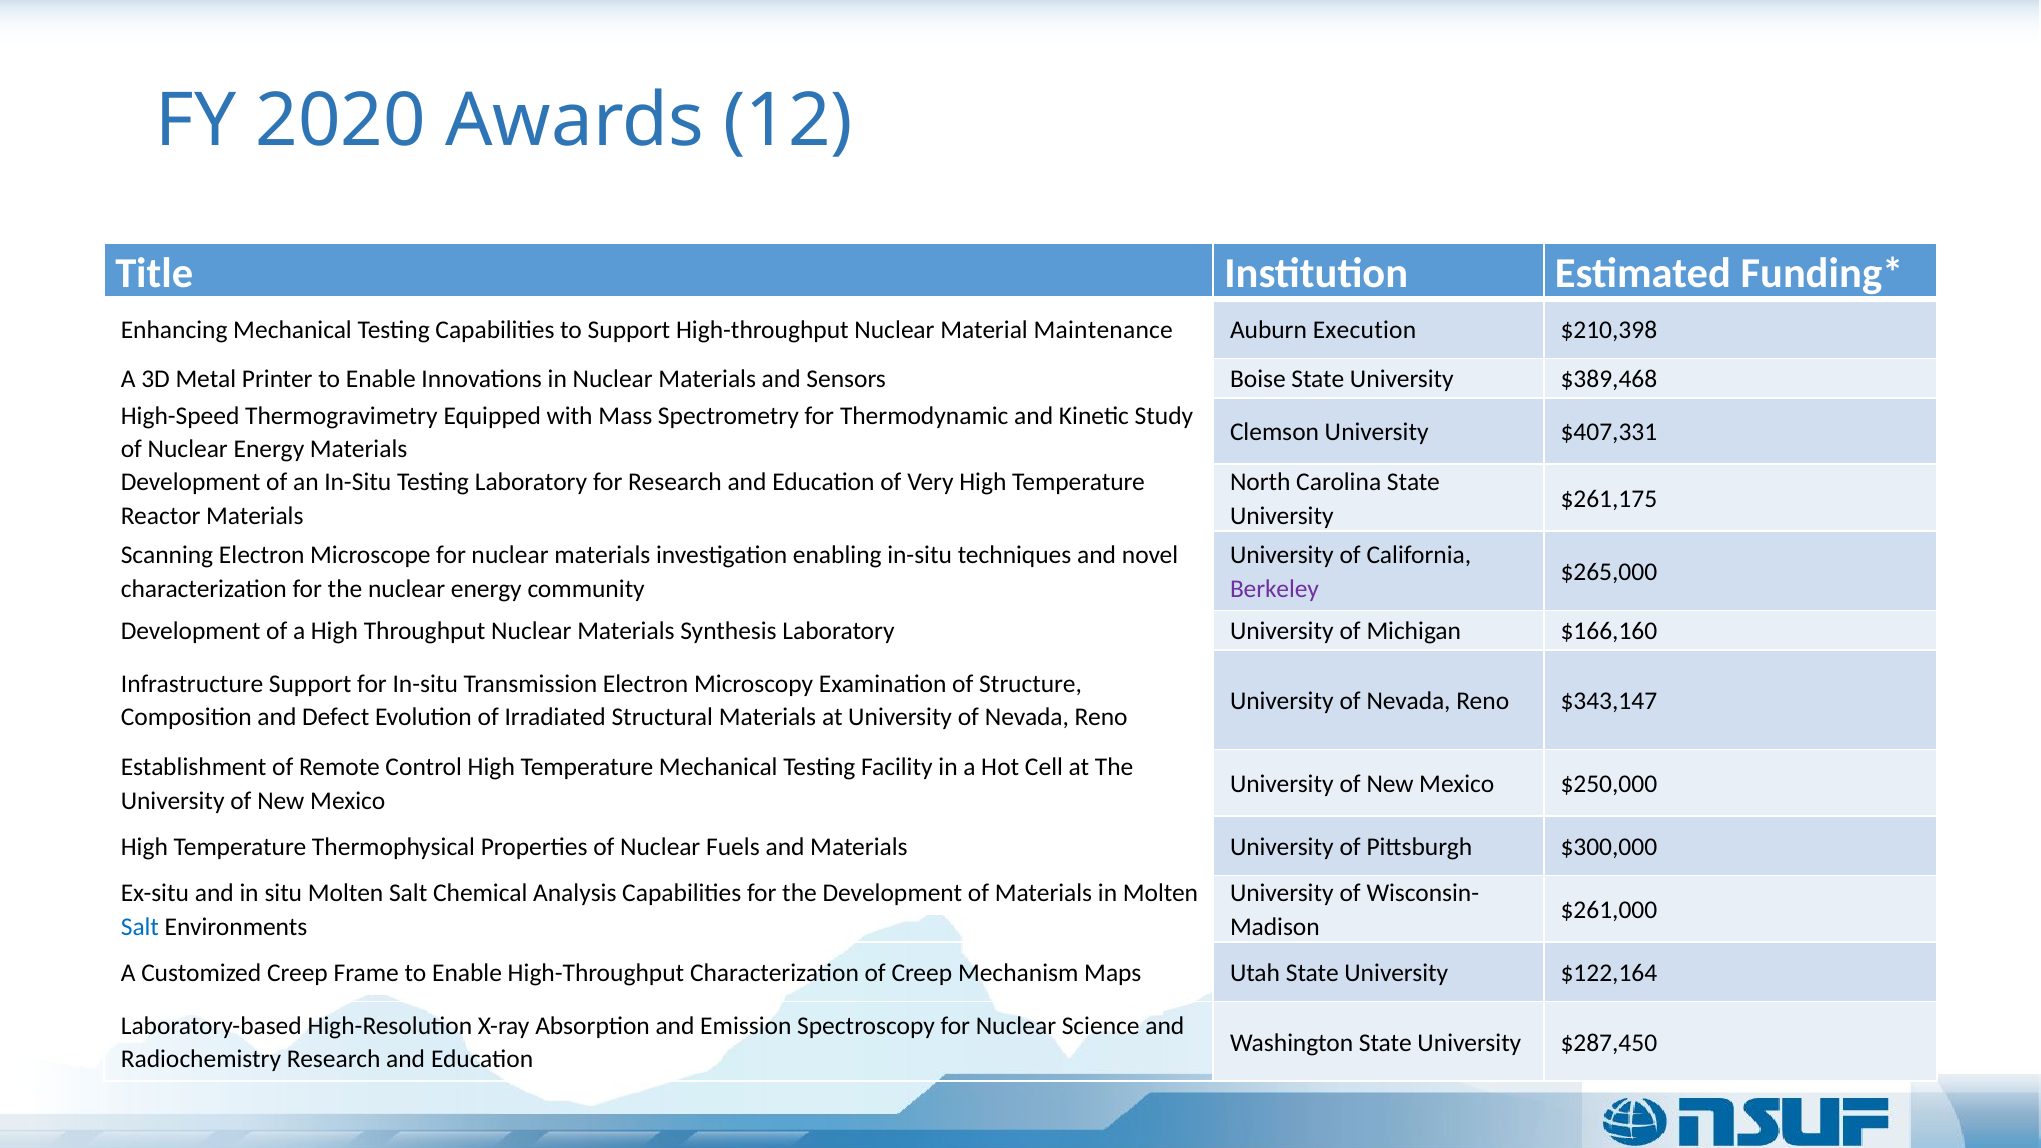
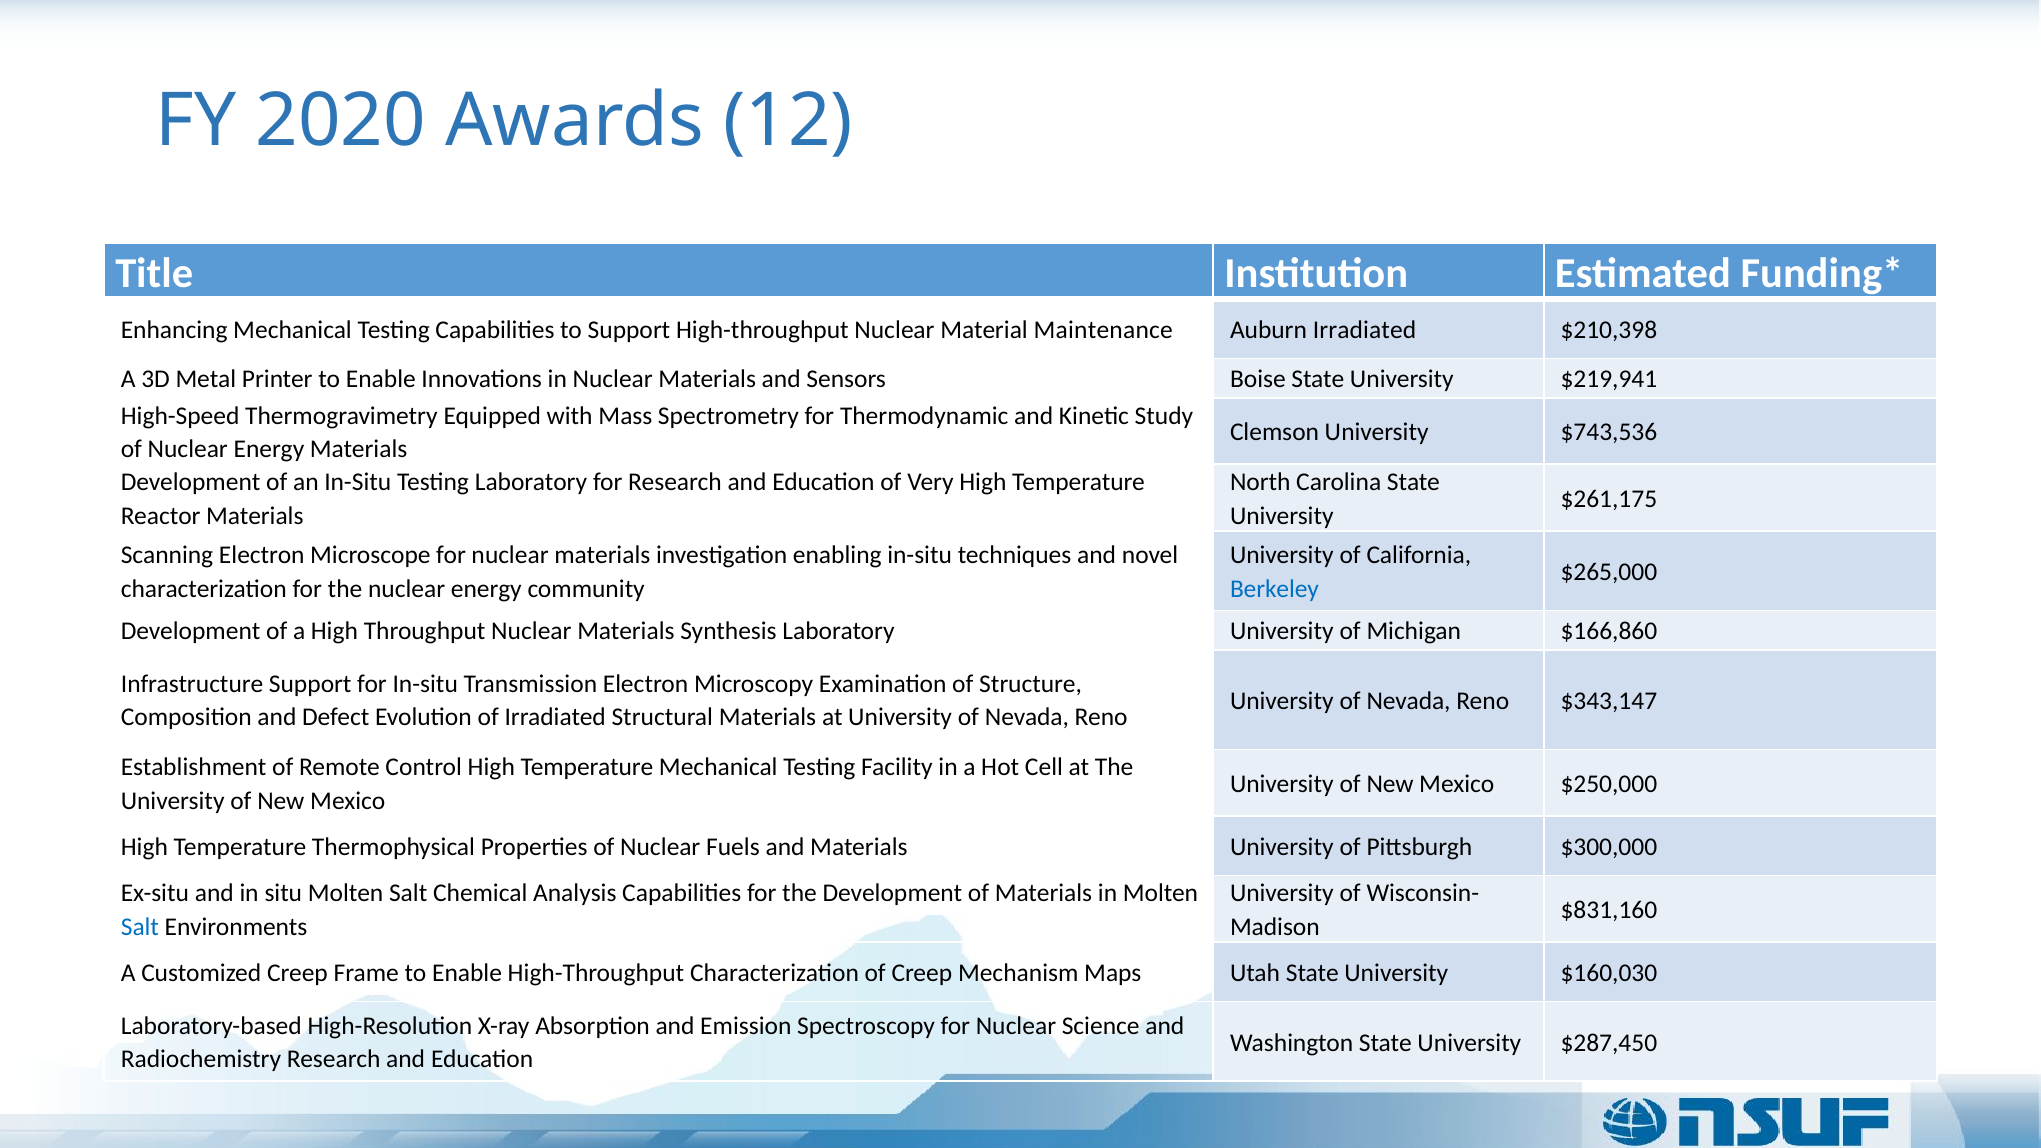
Auburn Execution: Execution -> Irradiated
$389,468: $389,468 -> $219,941
$407,331: $407,331 -> $743,536
Berkeley colour: purple -> blue
$166,160: $166,160 -> $166,860
$261,000: $261,000 -> $831,160
$122,164: $122,164 -> $160,030
